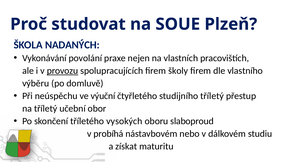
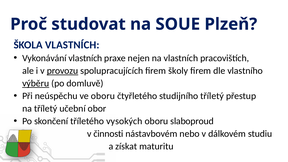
ŠKOLA NADANÝCH: NADANÝCH -> VLASTNÍCH
Vykonávání povolání: povolání -> vlastních
výběru underline: none -> present
ve výuční: výuční -> oboru
probíhá: probíhá -> činnosti
